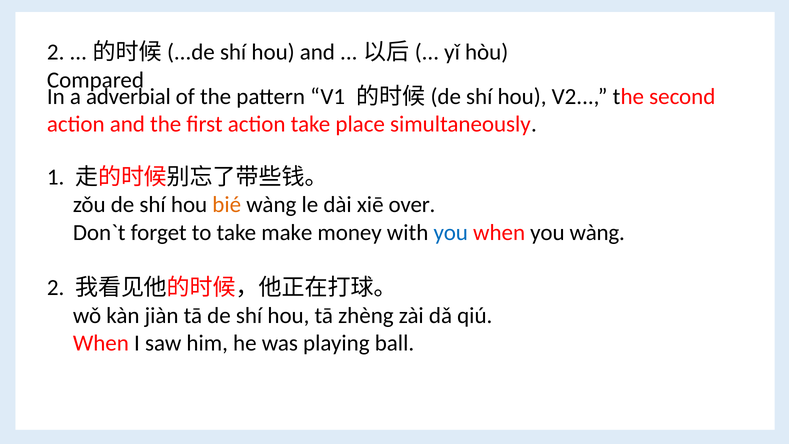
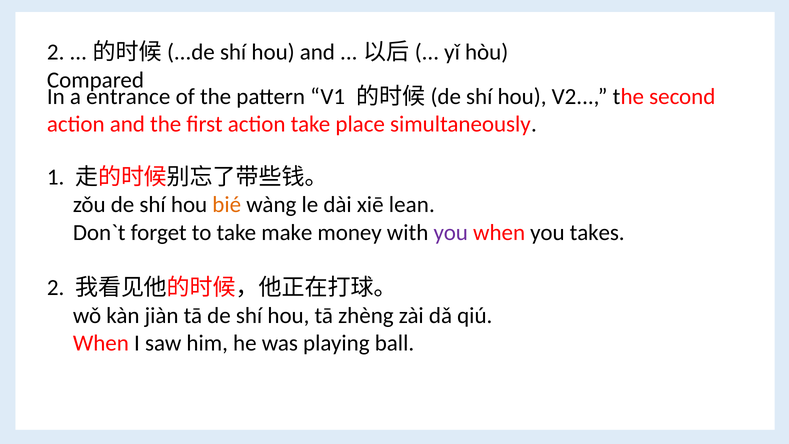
adverbial: adverbial -> entrance
over: over -> lean
you at (451, 232) colour: blue -> purple
you wàng: wàng -> takes
